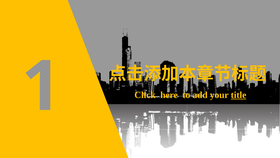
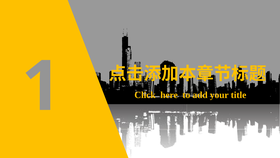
title underline: present -> none
